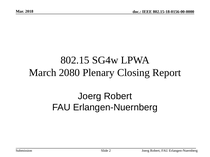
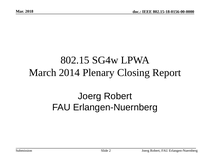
2080: 2080 -> 2014
